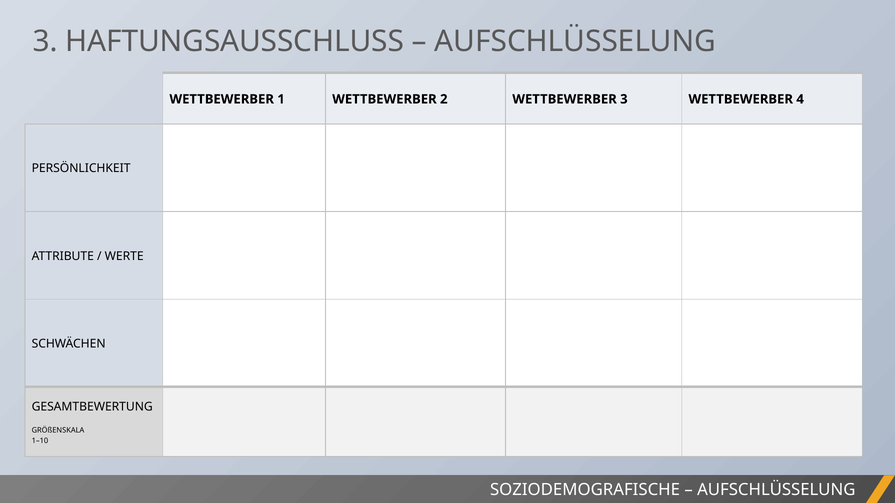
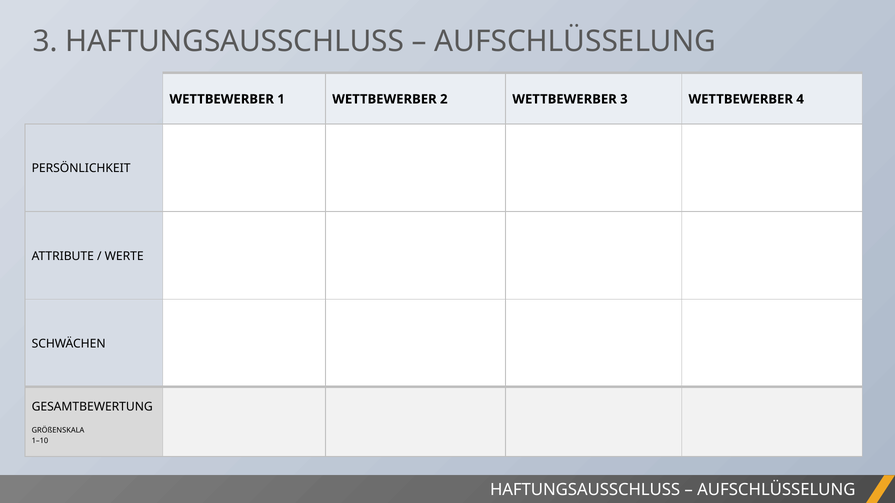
SOZIODEMOGRAFISCHE at (585, 490): SOZIODEMOGRAFISCHE -> HAFTUNGSAUSSCHLUSS
